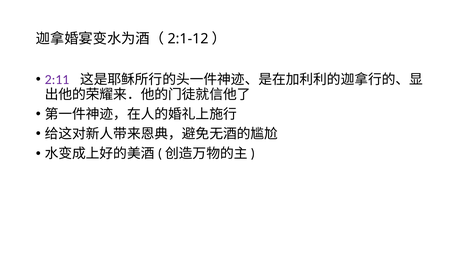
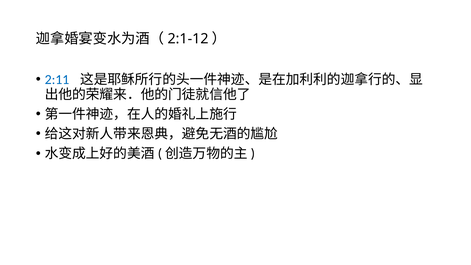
2:11 colour: purple -> blue
